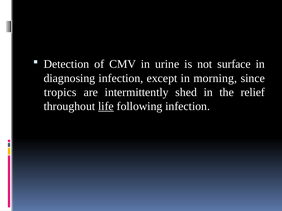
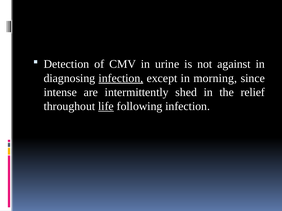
surface: surface -> against
infection at (121, 78) underline: none -> present
tropics: tropics -> intense
